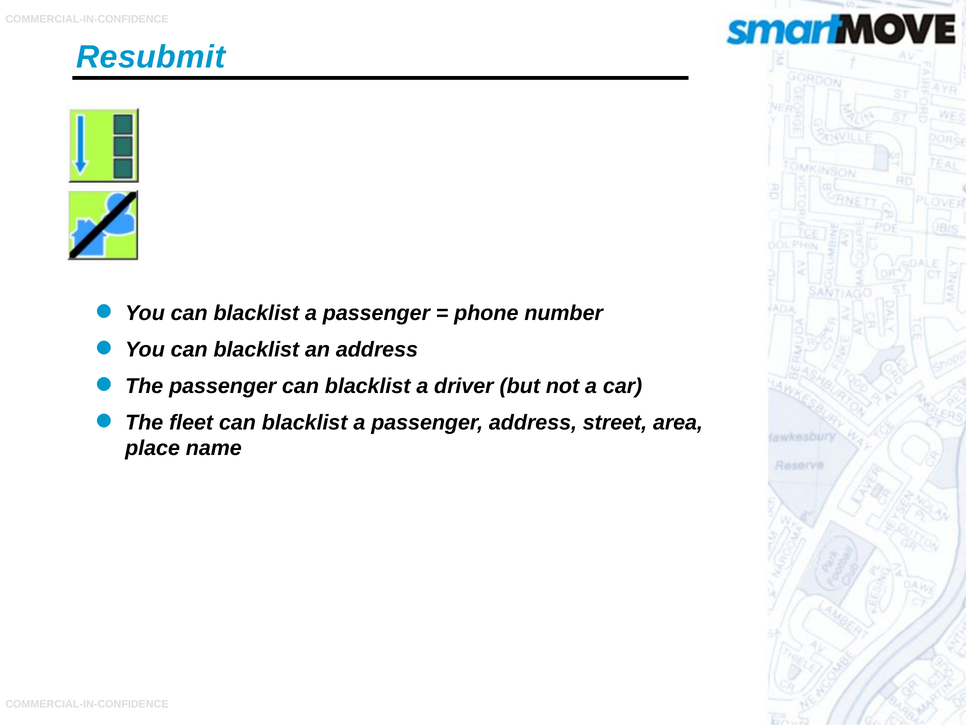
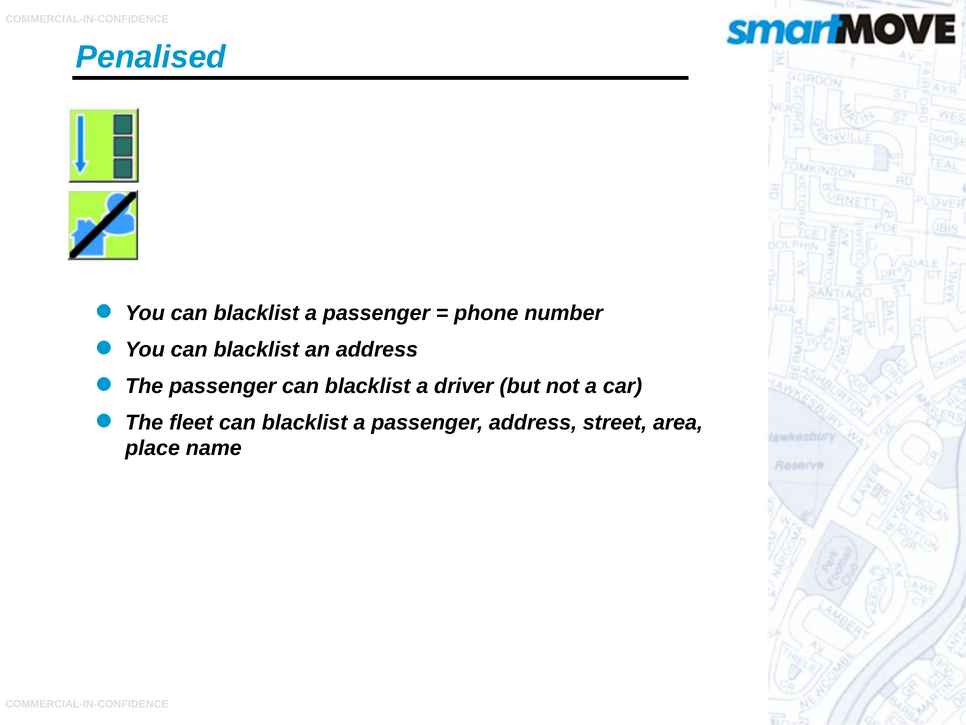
Resubmit: Resubmit -> Penalised
